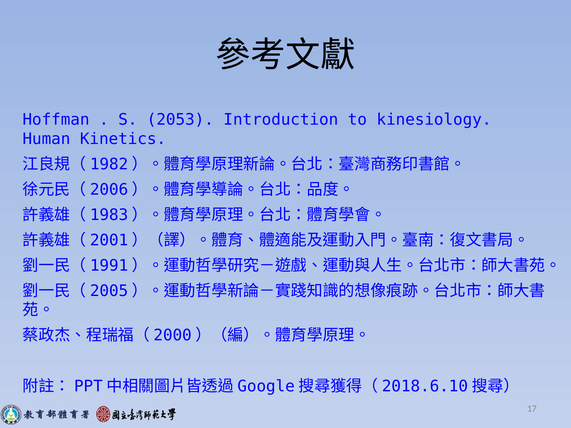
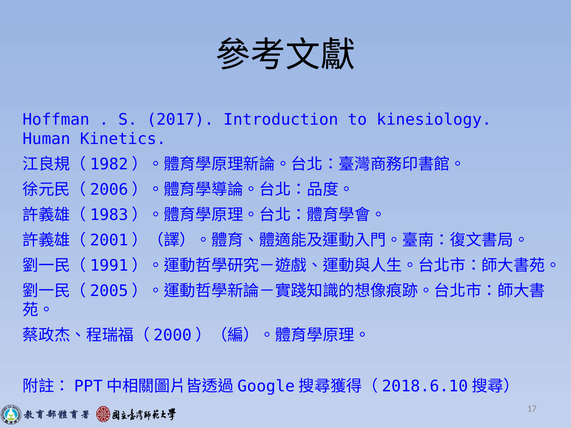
2053: 2053 -> 2017
